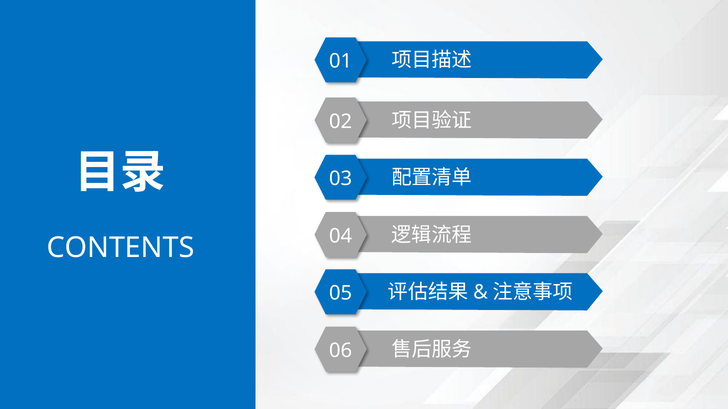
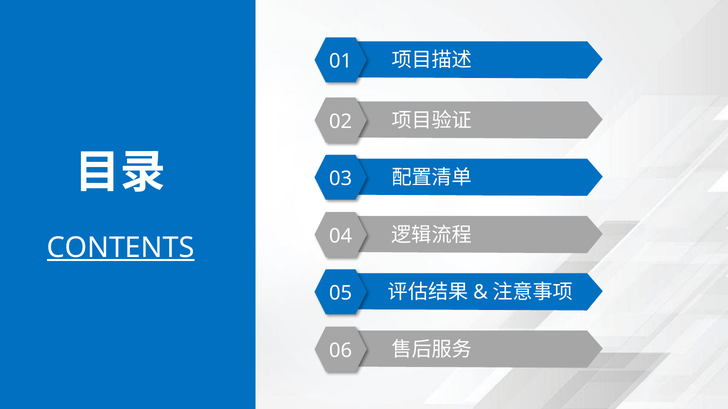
CONTENTS underline: none -> present
